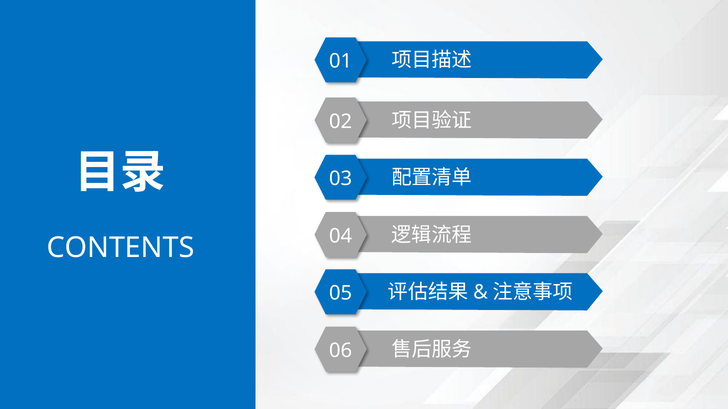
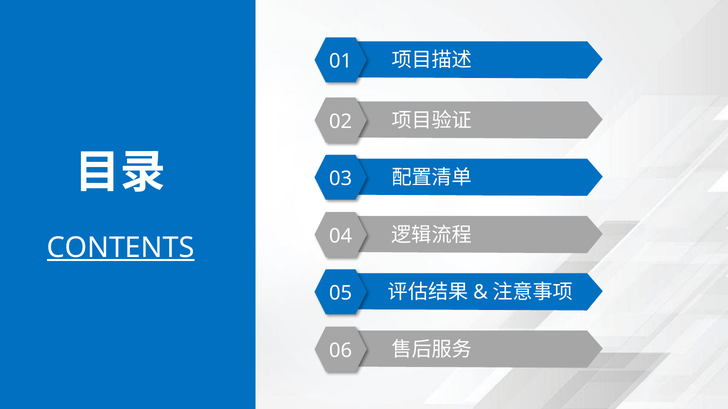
CONTENTS underline: none -> present
